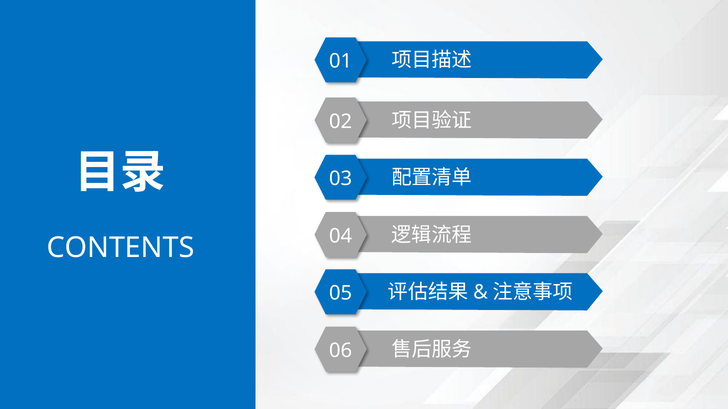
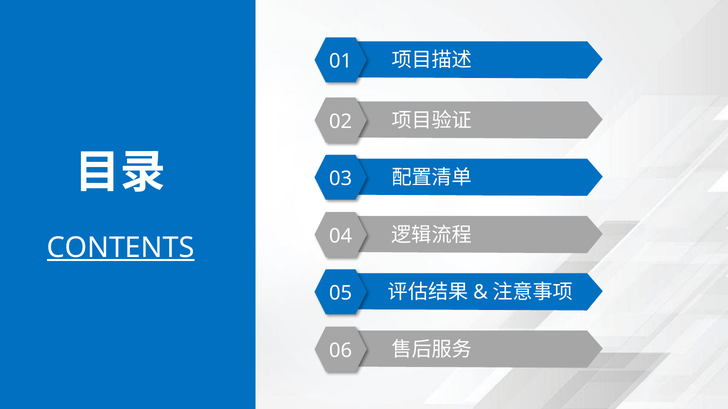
CONTENTS underline: none -> present
